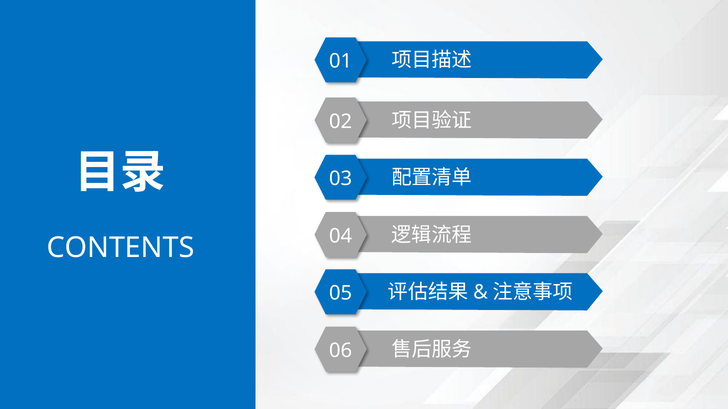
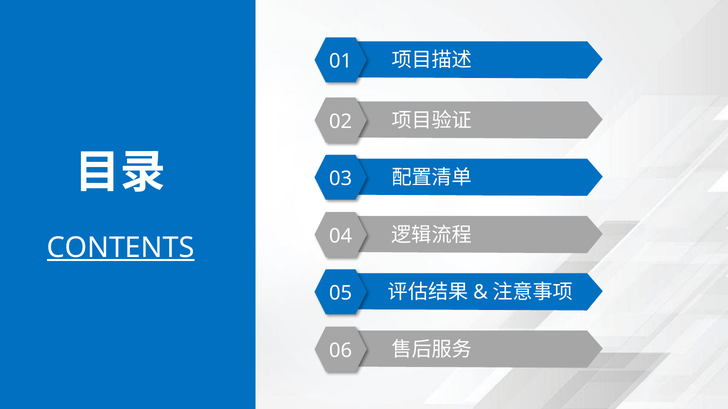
CONTENTS underline: none -> present
